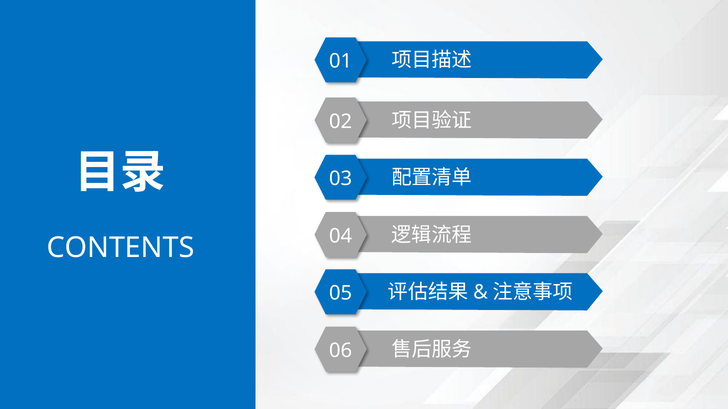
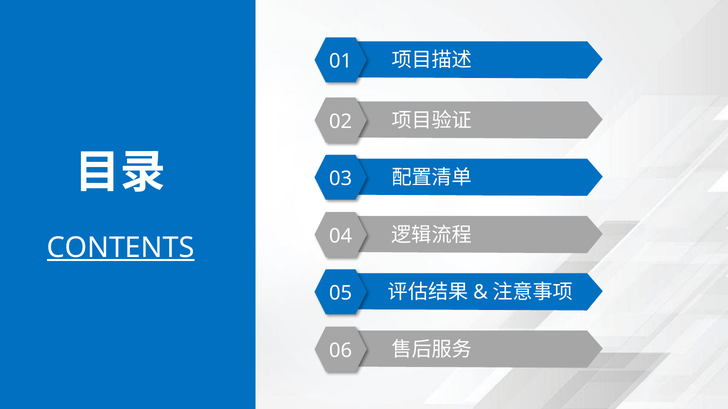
CONTENTS underline: none -> present
